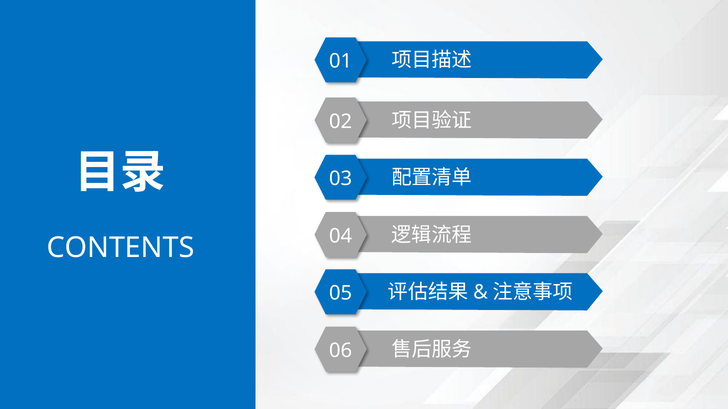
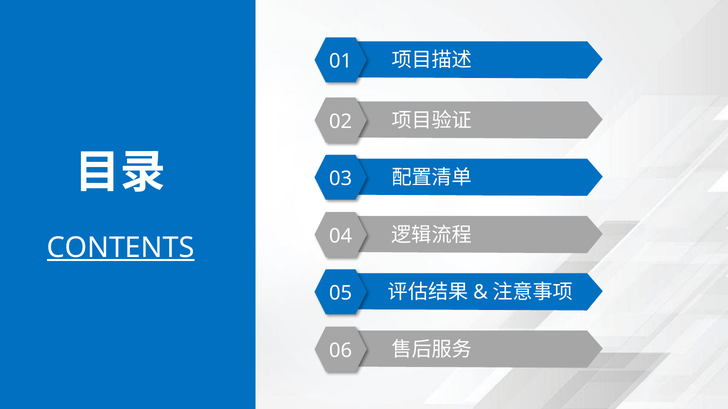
CONTENTS underline: none -> present
